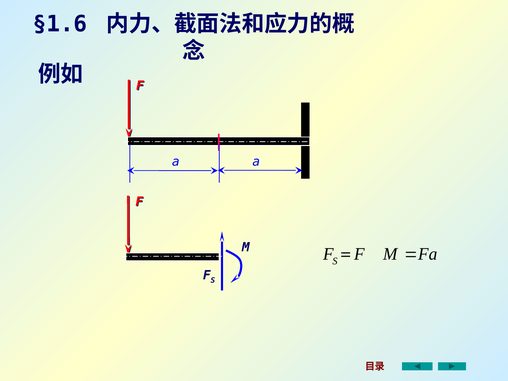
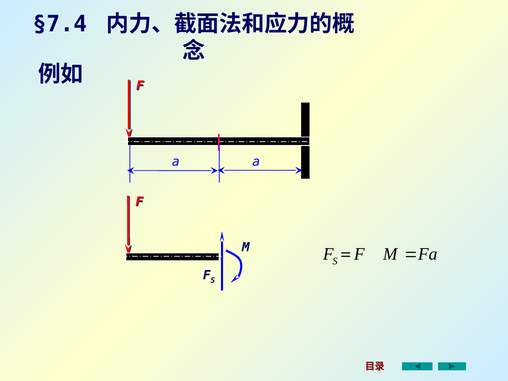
§1.6: §1.6 -> §7.4
